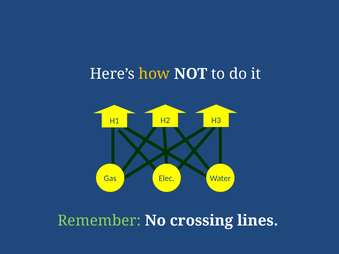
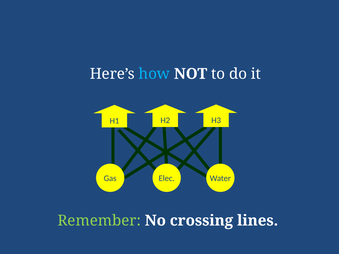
how colour: yellow -> light blue
